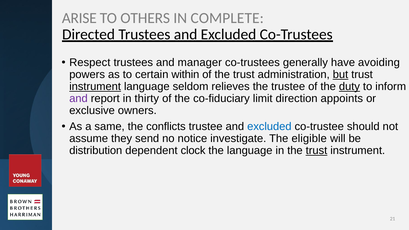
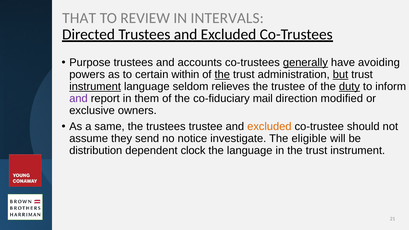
ARISE: ARISE -> THAT
OTHERS: OTHERS -> REVIEW
COMPLETE: COMPLETE -> INTERVALS
Respect: Respect -> Purpose
manager: manager -> accounts
generally underline: none -> present
the at (222, 74) underline: none -> present
thirty: thirty -> them
limit: limit -> mail
appoints: appoints -> modified
the conflicts: conflicts -> trustees
excluded at (269, 127) colour: blue -> orange
trust at (316, 151) underline: present -> none
